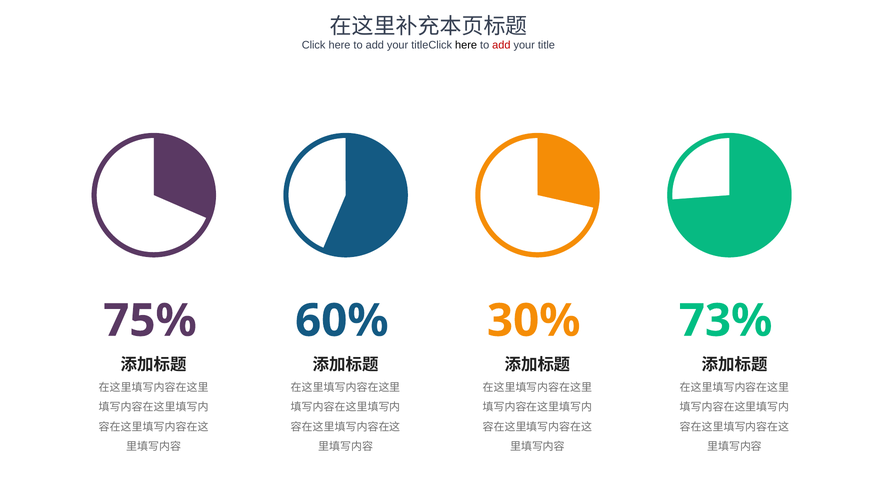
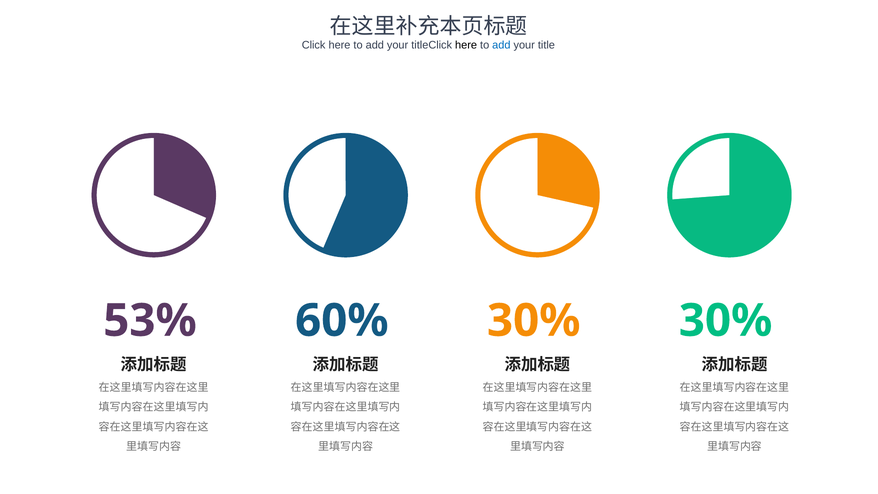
add at (501, 45) colour: red -> blue
75%: 75% -> 53%
30% 73%: 73% -> 30%
